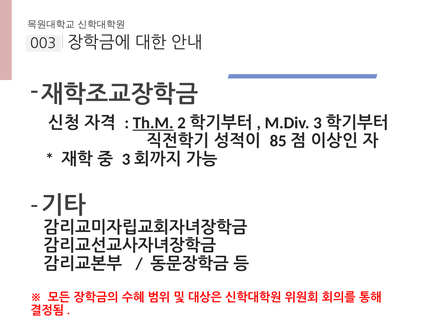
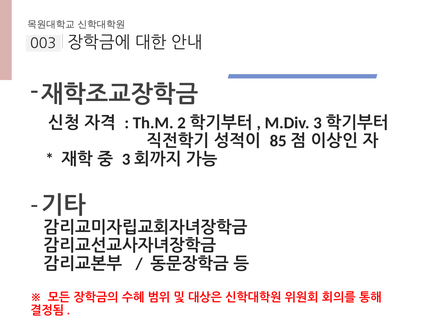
Th.M underline: present -> none
